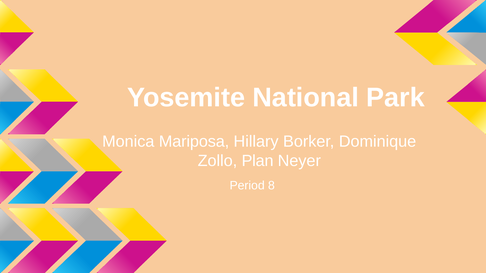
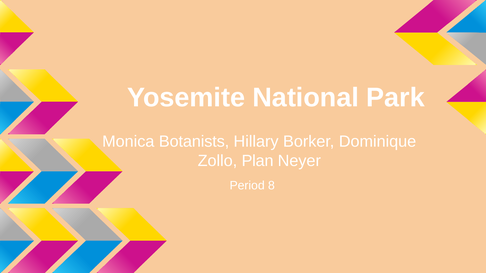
Mariposa: Mariposa -> Botanists
